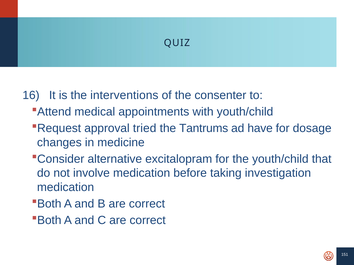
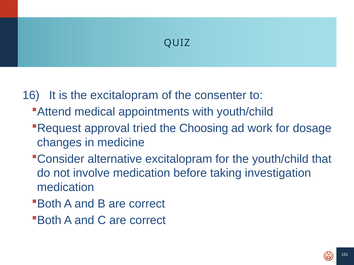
the interventions: interventions -> excitalopram
Tantrums: Tantrums -> Choosing
have: have -> work
